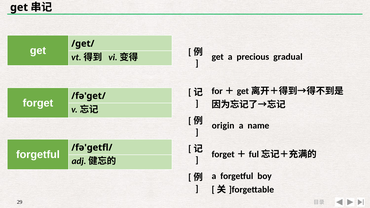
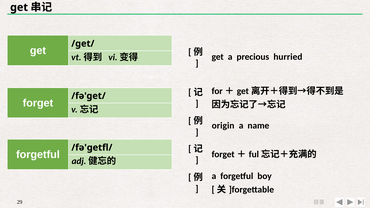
gradual: gradual -> hurried
